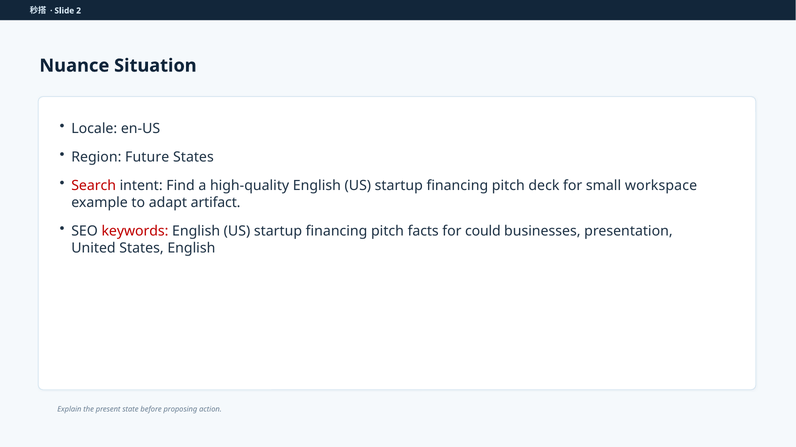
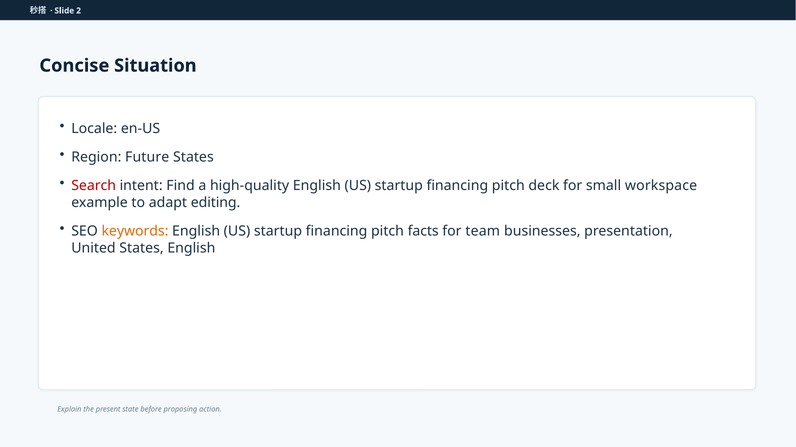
Nuance: Nuance -> Concise
artifact: artifact -> editing
keywords colour: red -> orange
could: could -> team
